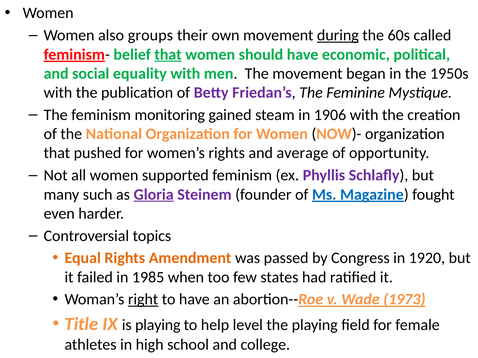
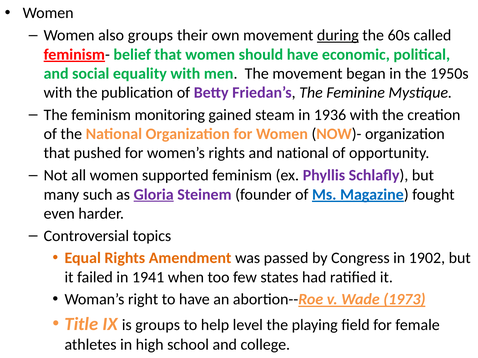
that at (168, 54) underline: present -> none
1906: 1906 -> 1936
and average: average -> national
1920: 1920 -> 1902
1985: 1985 -> 1941
right underline: present -> none
is playing: playing -> groups
